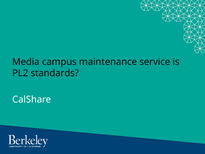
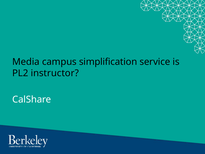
maintenance: maintenance -> simplification
standards: standards -> instructor
